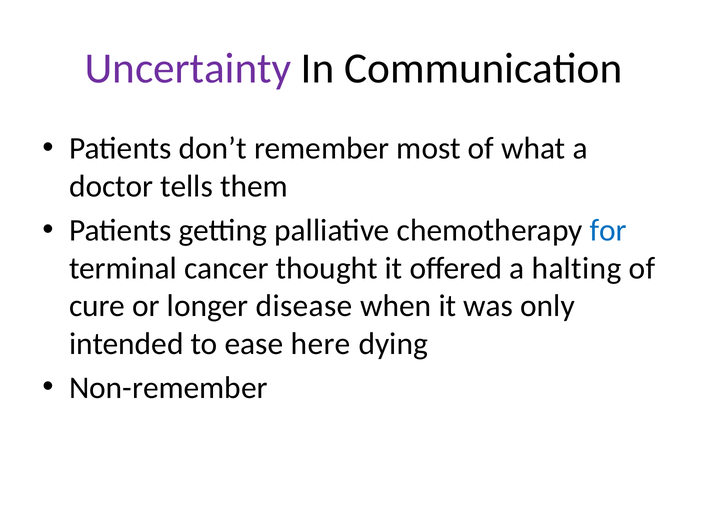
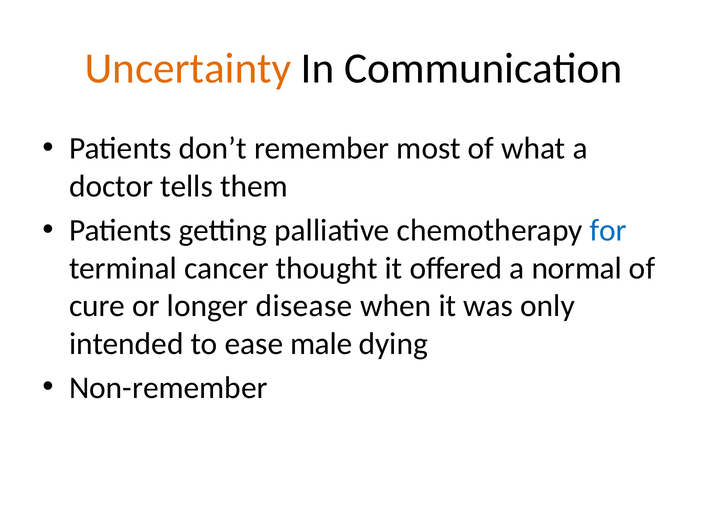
Uncertainty colour: purple -> orange
halting: halting -> normal
here: here -> male
